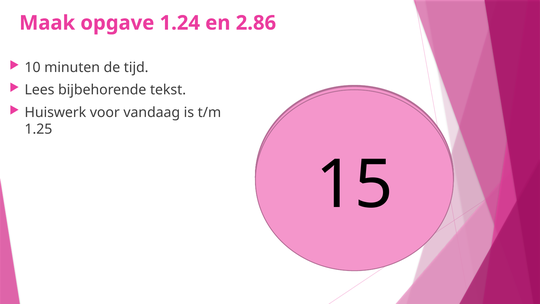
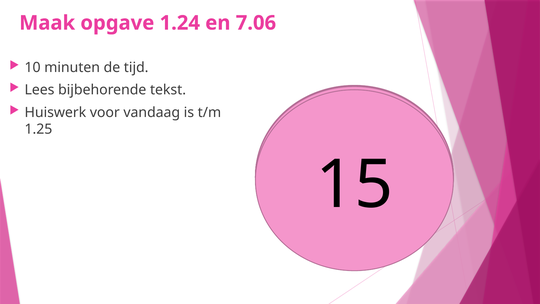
2.86: 2.86 -> 7.06
